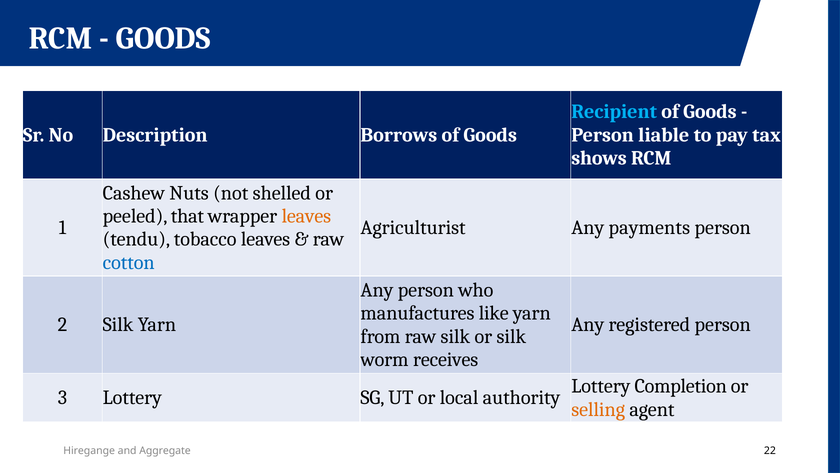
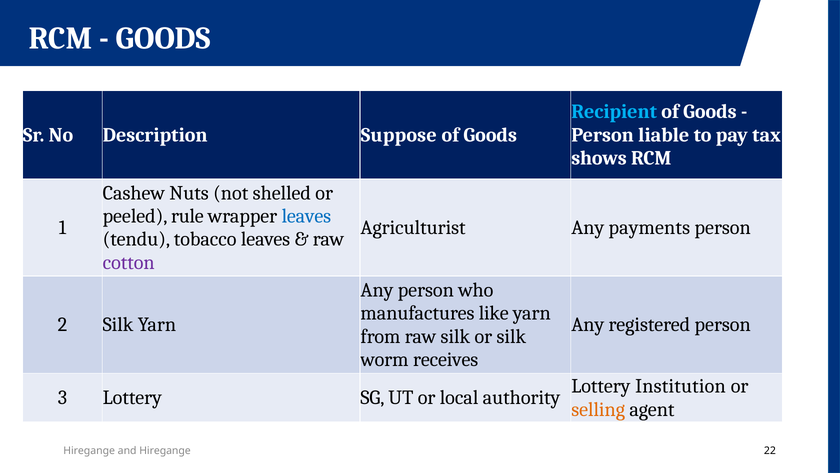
Borrows: Borrows -> Suppose
that: that -> rule
leaves at (306, 216) colour: orange -> blue
cotton colour: blue -> purple
Completion: Completion -> Institution
and Aggregate: Aggregate -> Hiregange
